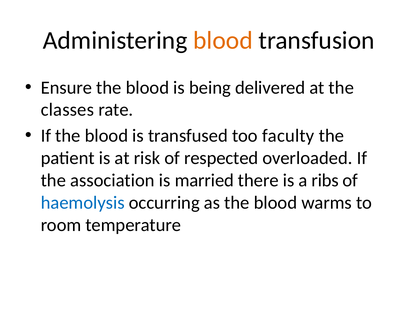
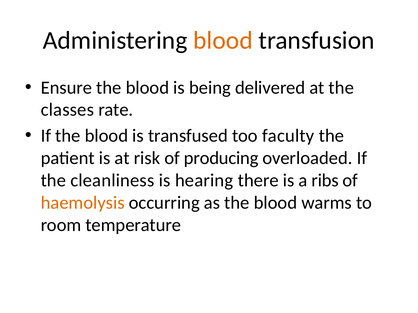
respected: respected -> producing
association: association -> cleanliness
married: married -> hearing
haemolysis colour: blue -> orange
